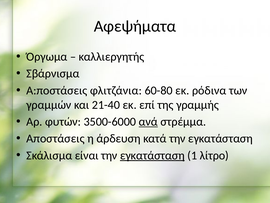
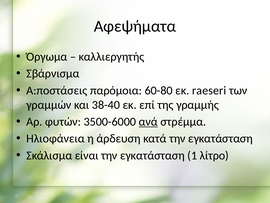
φλιτζάνια: φλιτζάνια -> παρόμοια
ρόδινα: ρόδινα -> raeseri
21-40: 21-40 -> 38-40
Αποστάσεις: Αποστάσεις -> Ηλιοφάνεια
εγκατάσταση at (152, 155) underline: present -> none
